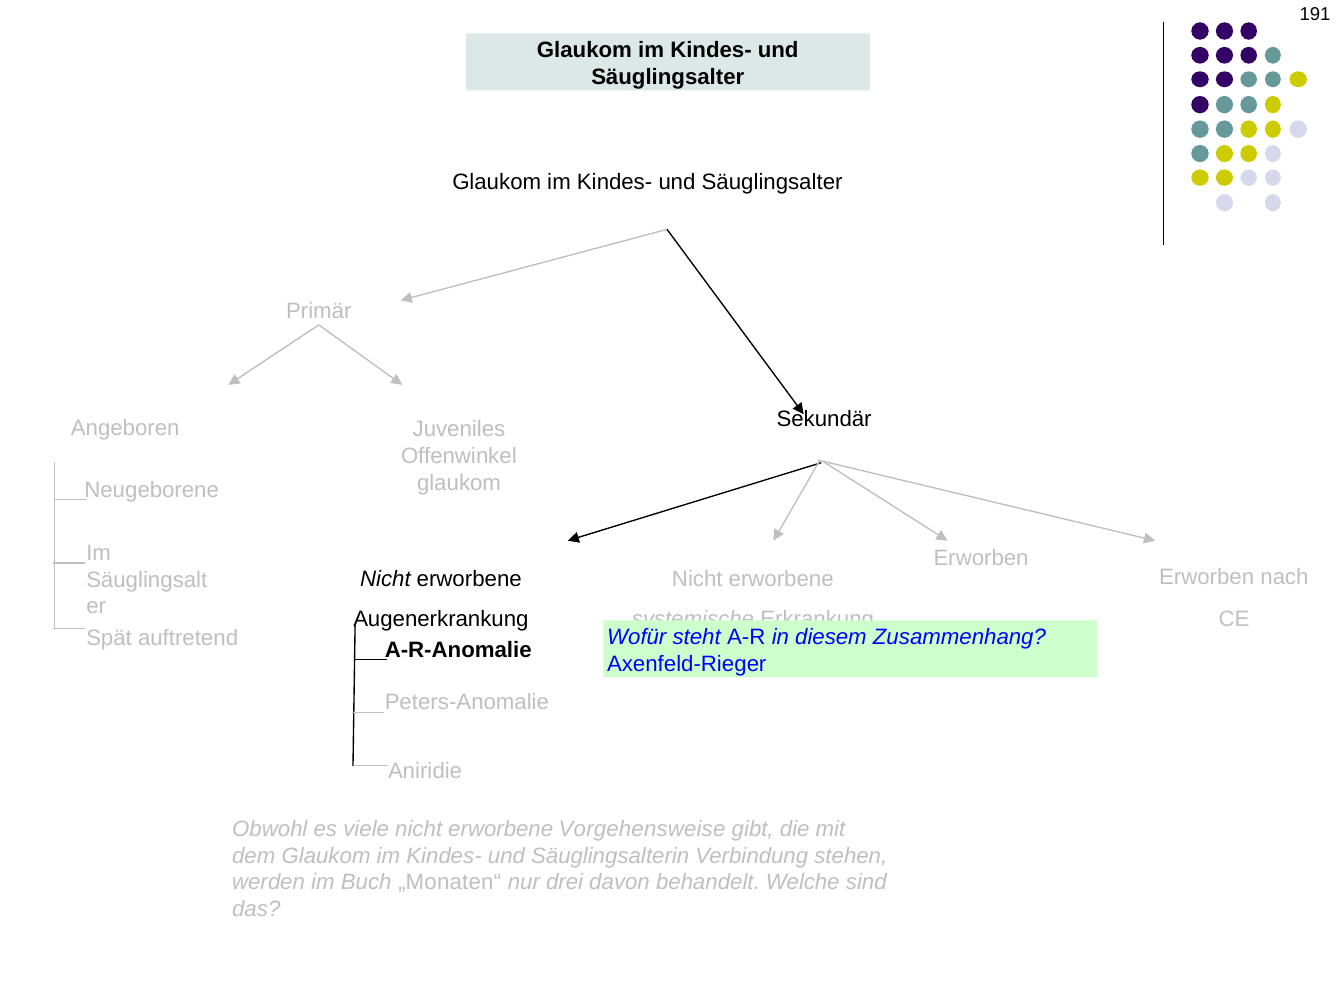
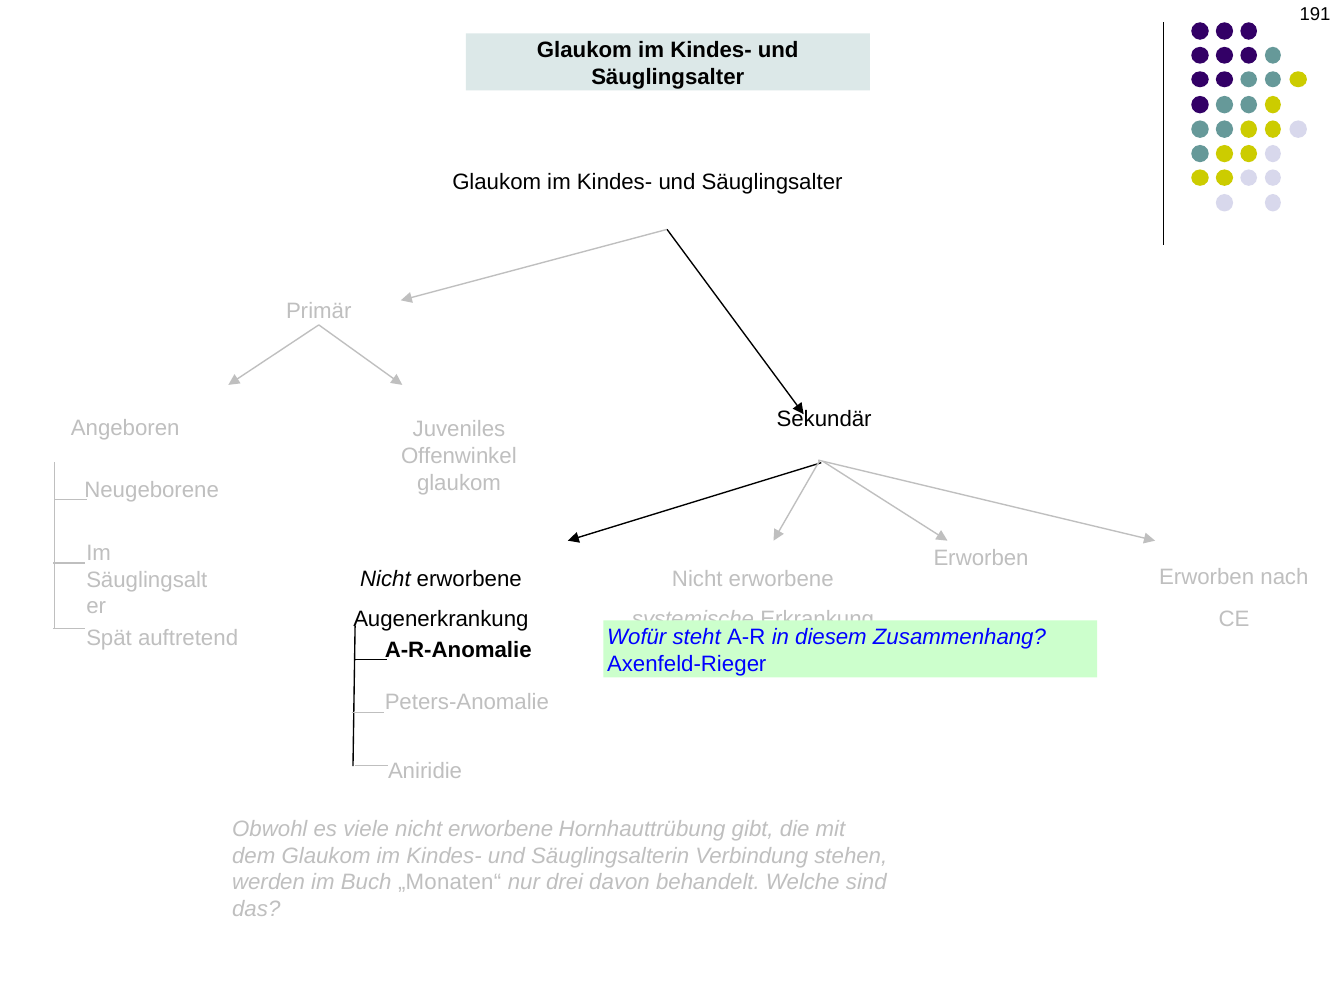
Vorgehensweise: Vorgehensweise -> Hornhauttrübung
